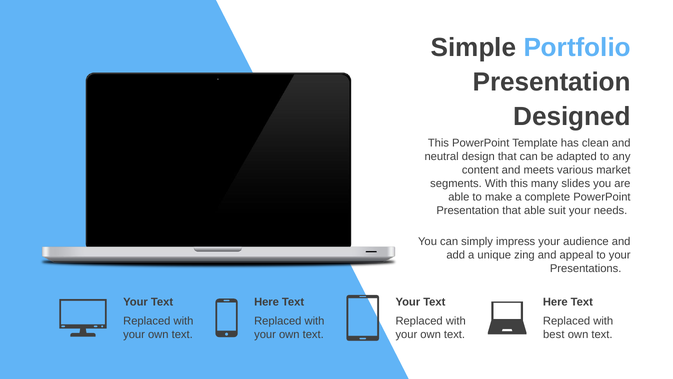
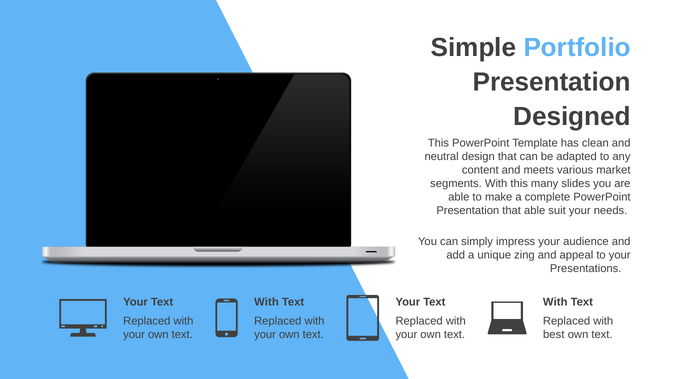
Here at (267, 302): Here -> With
Here at (555, 302): Here -> With
